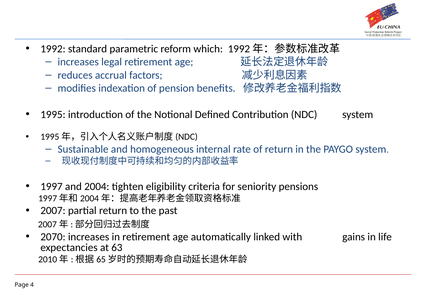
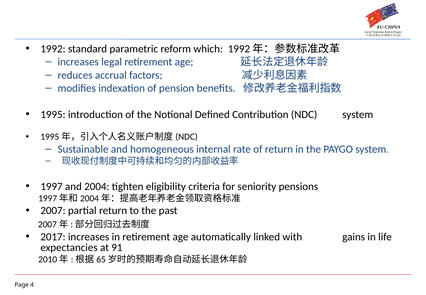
2070: 2070 -> 2017
63: 63 -> 91
